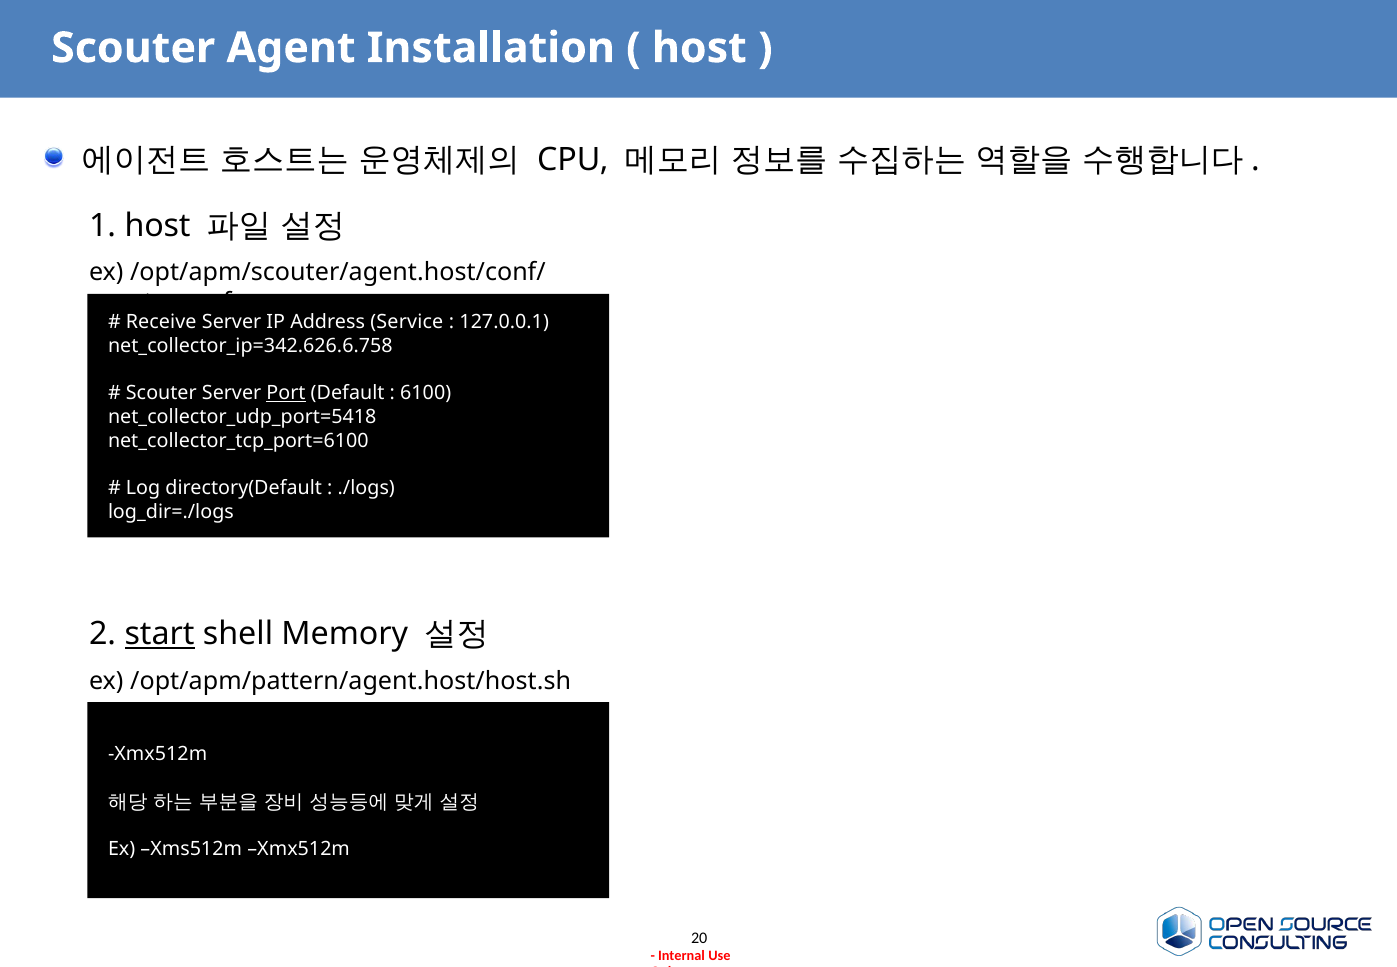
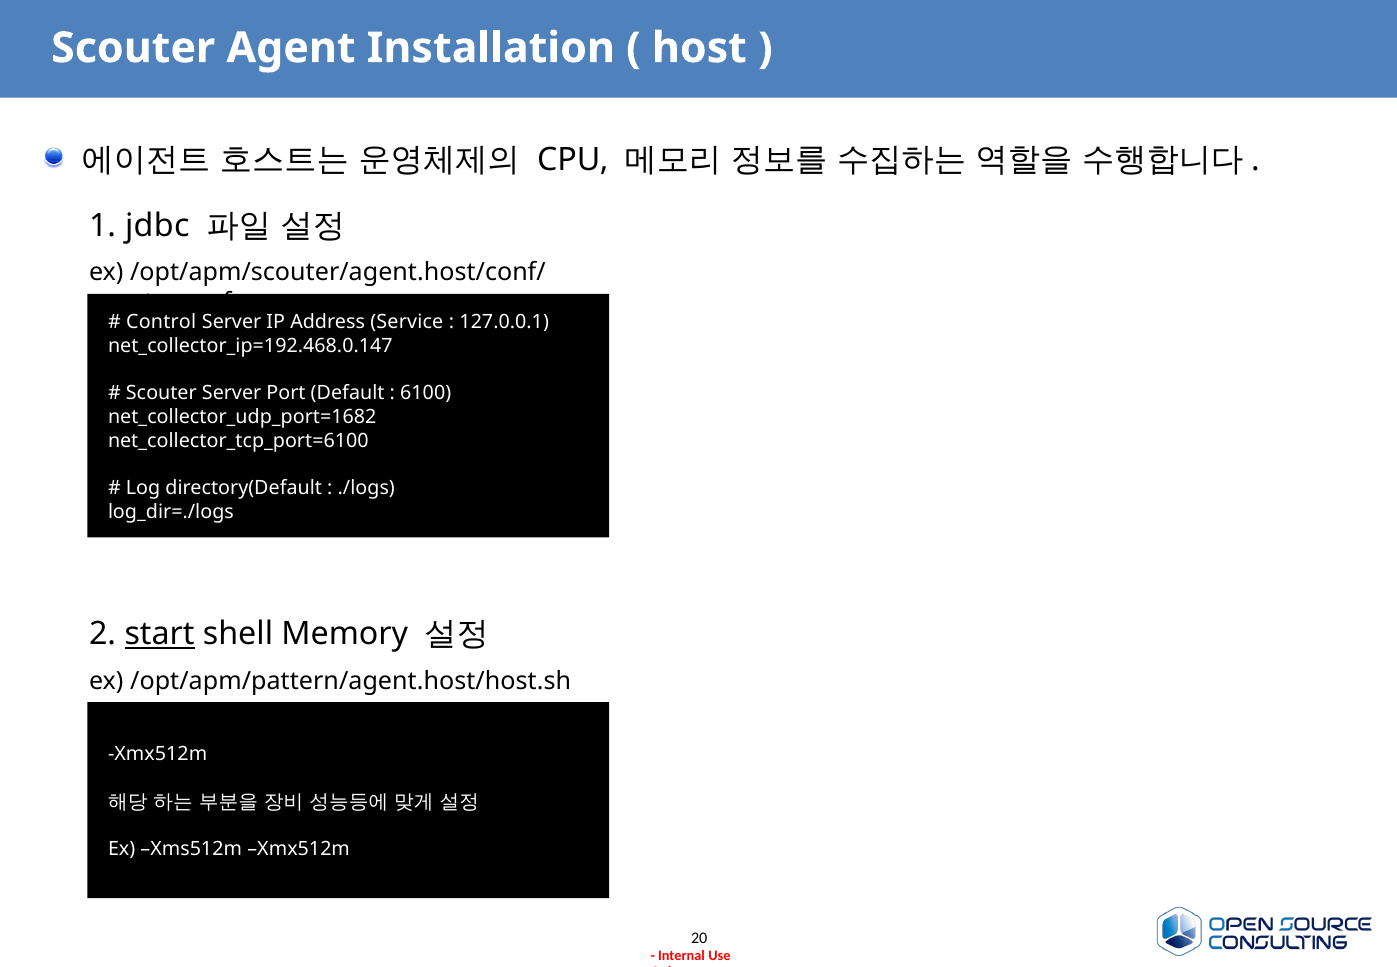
1 host: host -> jdbc
Receive: Receive -> Control
net_collector_ip=342.626.6.758: net_collector_ip=342.626.6.758 -> net_collector_ip=192.468.0.147
Port underline: present -> none
net_collector_udp_port=5418: net_collector_udp_port=5418 -> net_collector_udp_port=1682
